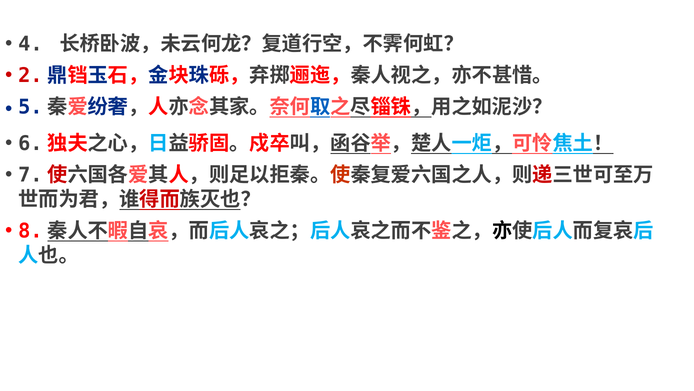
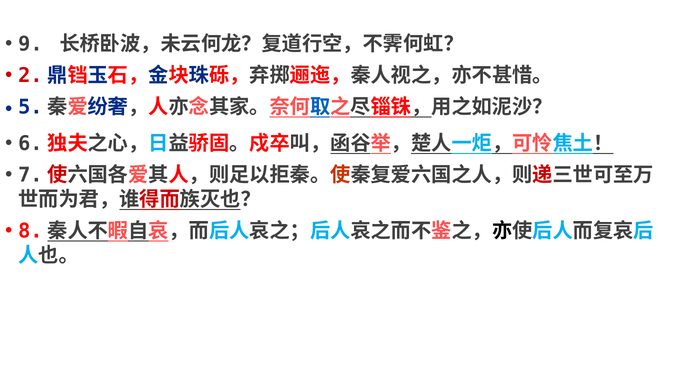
4: 4 -> 9
